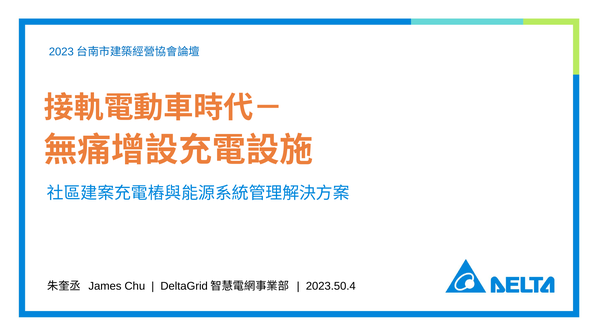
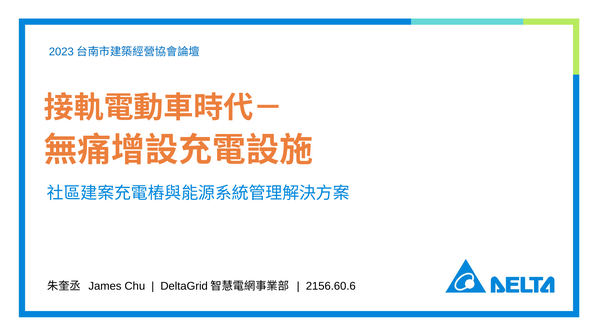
2023.50.4: 2023.50.4 -> 2156.60.6
